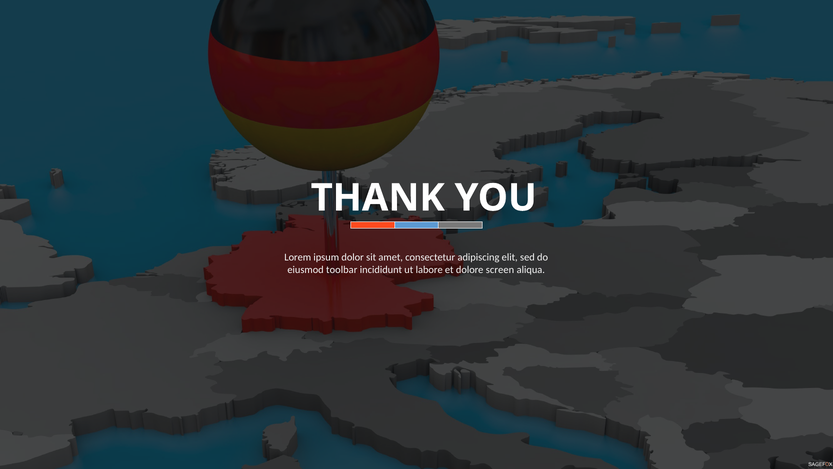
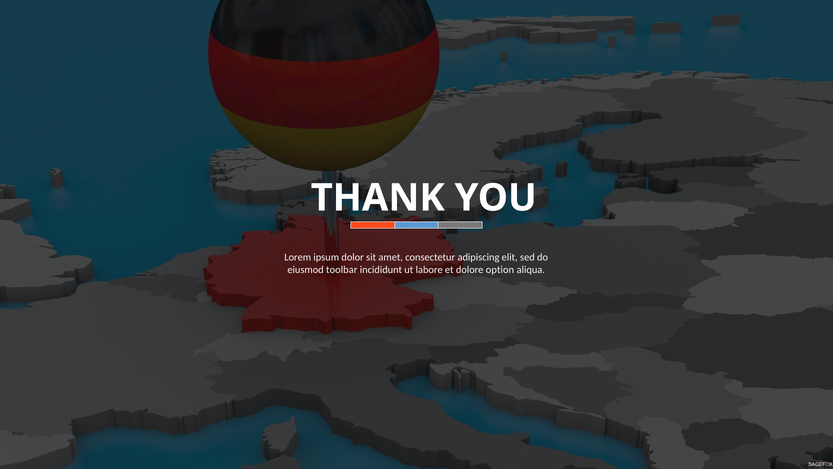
screen: screen -> option
